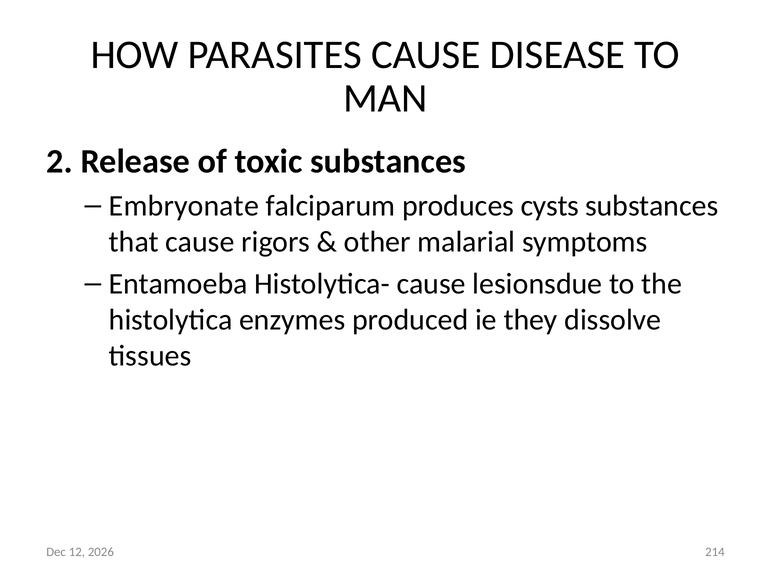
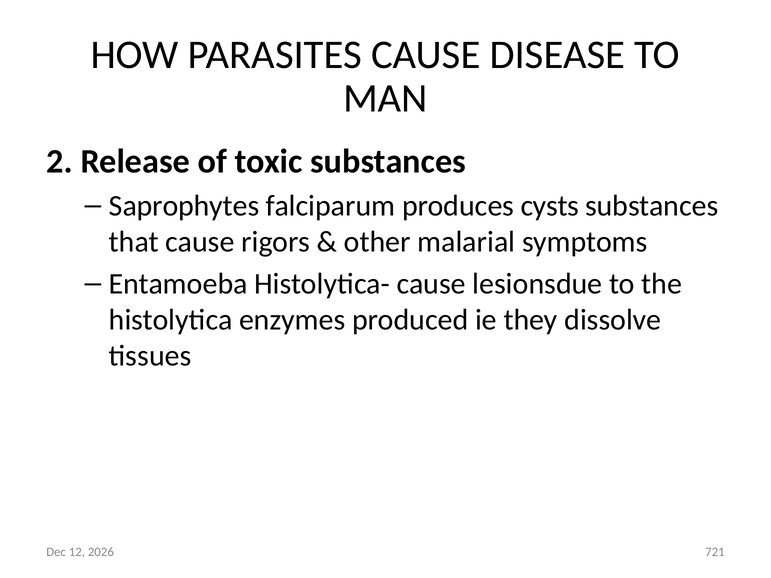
Embryonate: Embryonate -> Saprophytes
214: 214 -> 721
